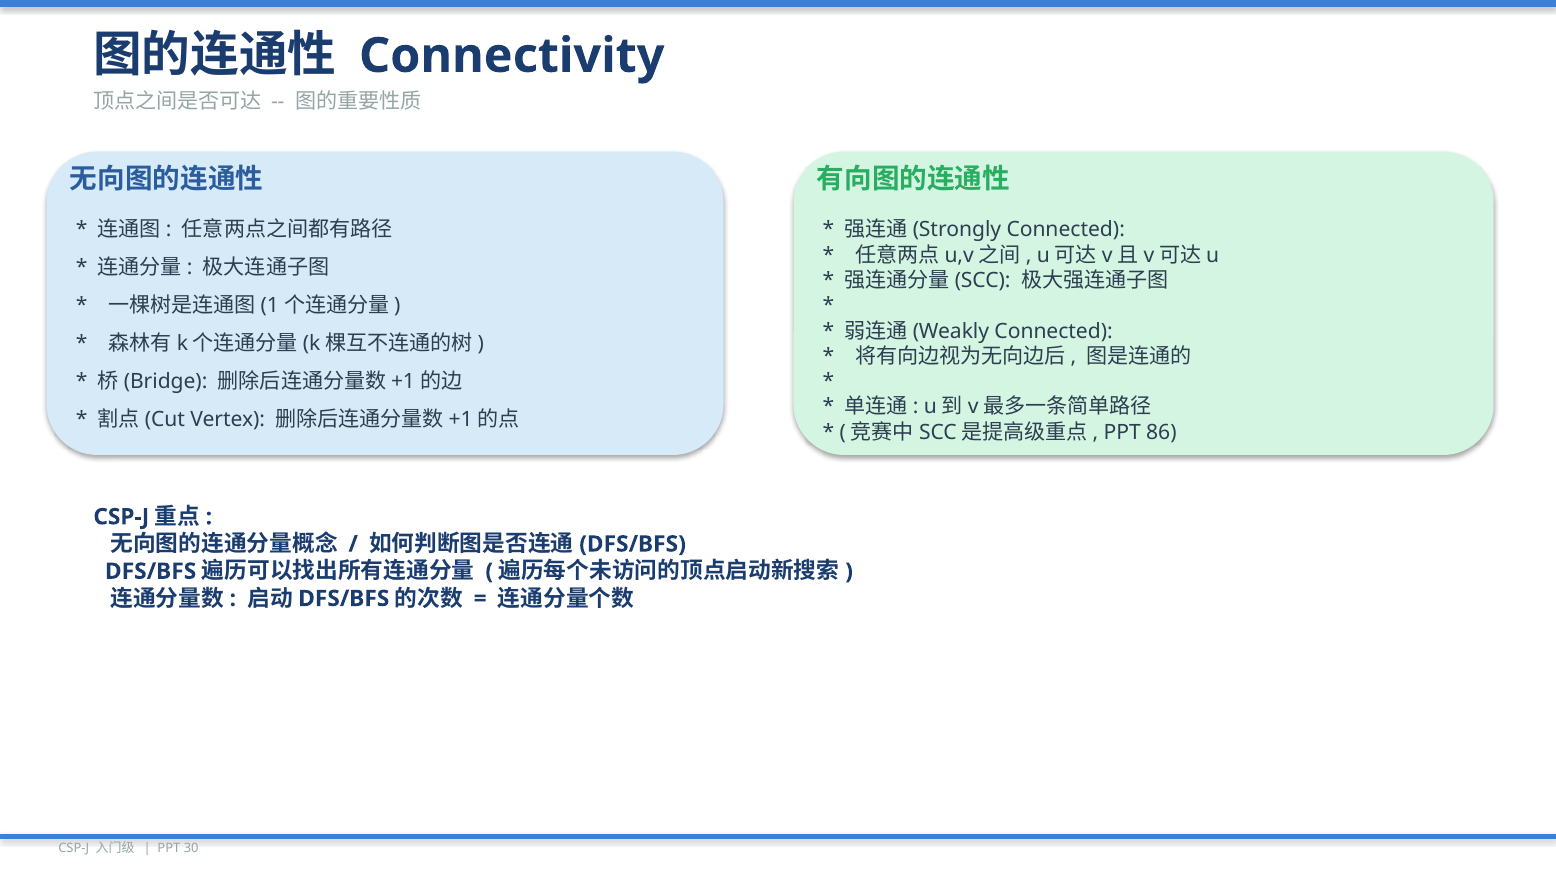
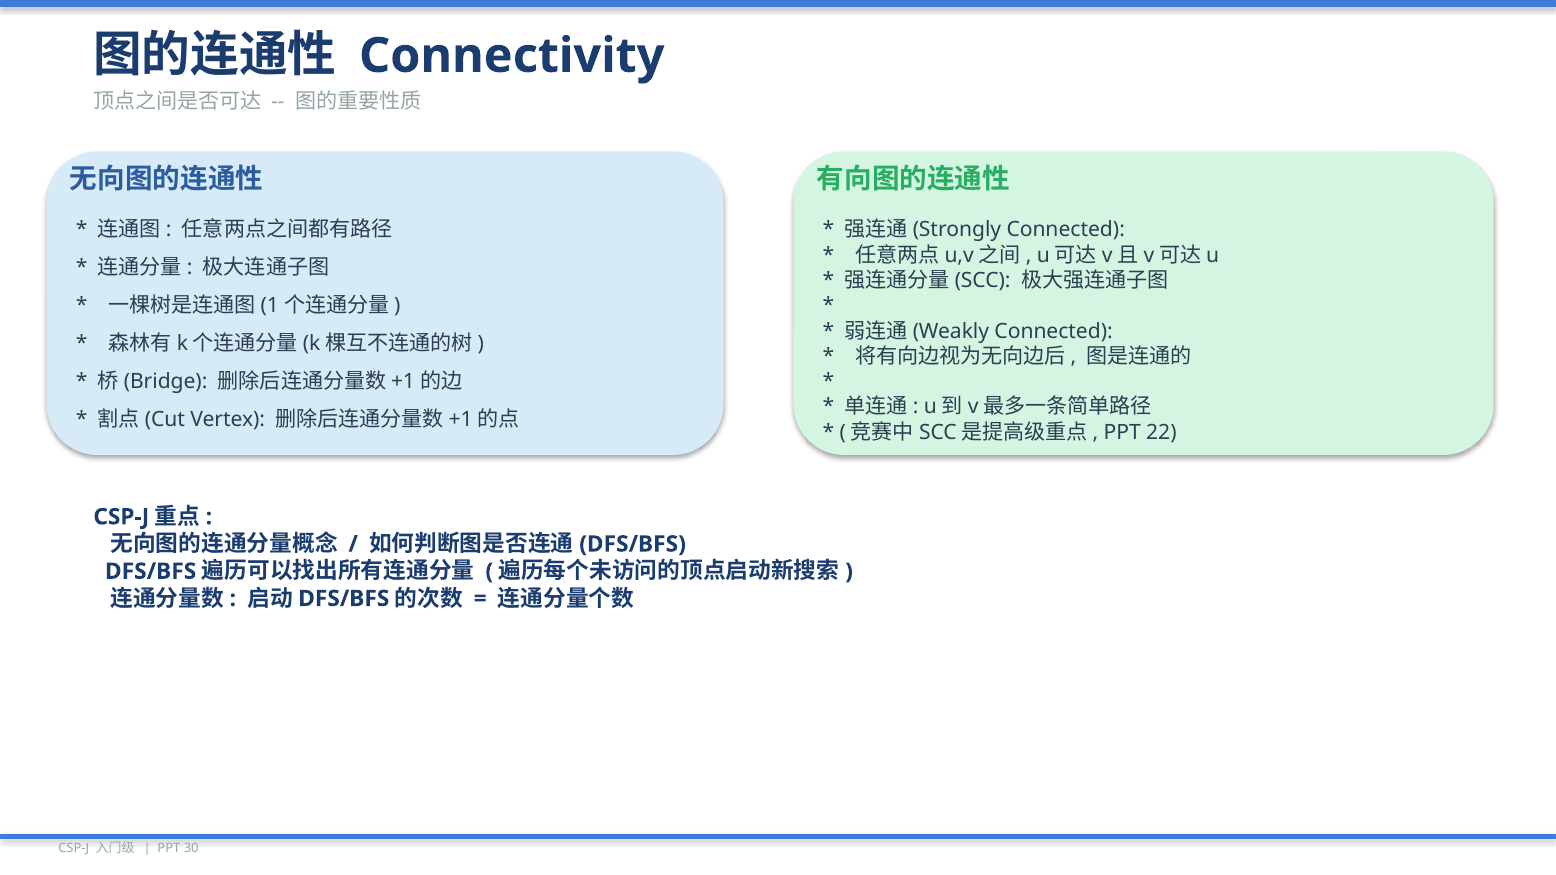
86: 86 -> 22
